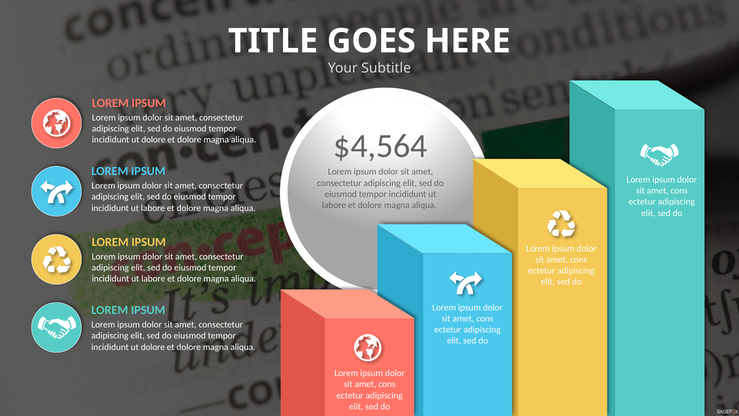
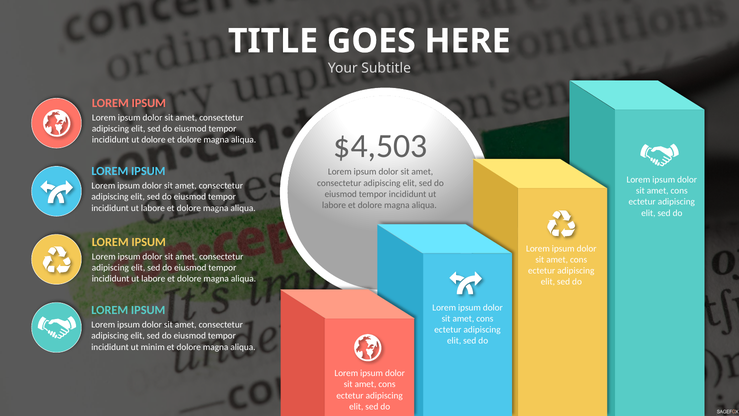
$4,564: $4,564 -> $4,503
dolore at (153, 347): dolore -> minim
